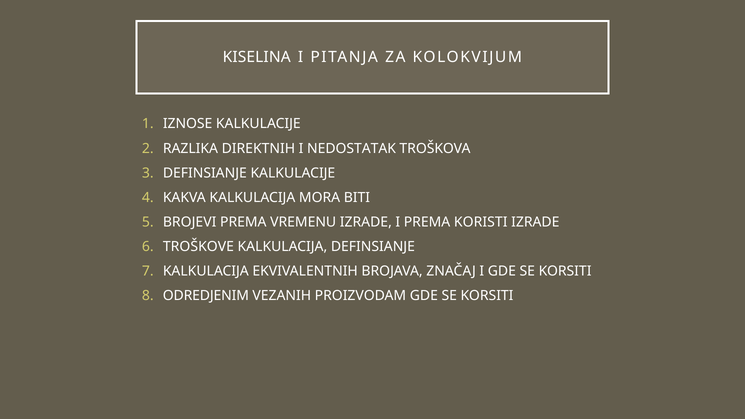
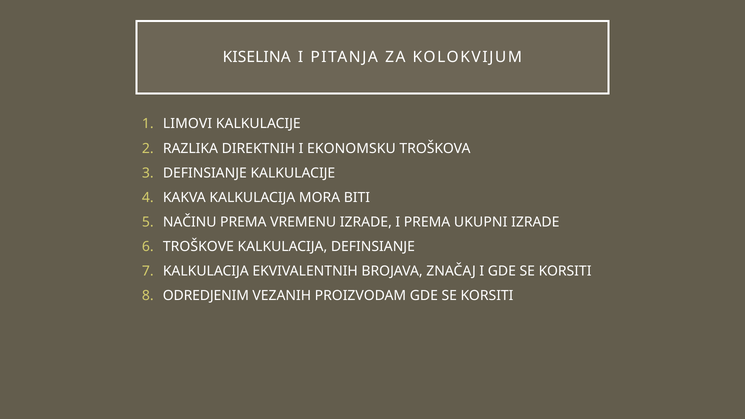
IZNOSE: IZNOSE -> LIMOVI
NEDOSTATAK: NEDOSTATAK -> EKONOMSKU
BROJEVI: BROJEVI -> NAČINU
KORISTI: KORISTI -> UKUPNI
